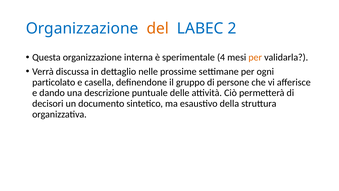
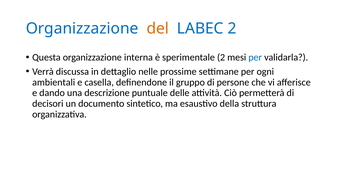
sperimentale 4: 4 -> 2
per at (255, 57) colour: orange -> blue
particolato: particolato -> ambientali
